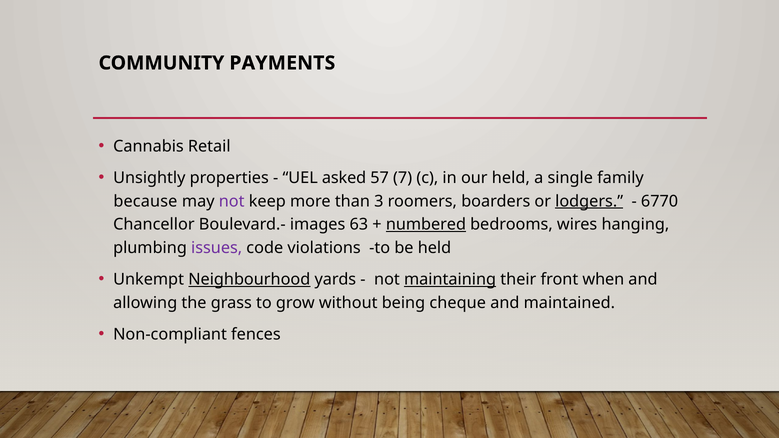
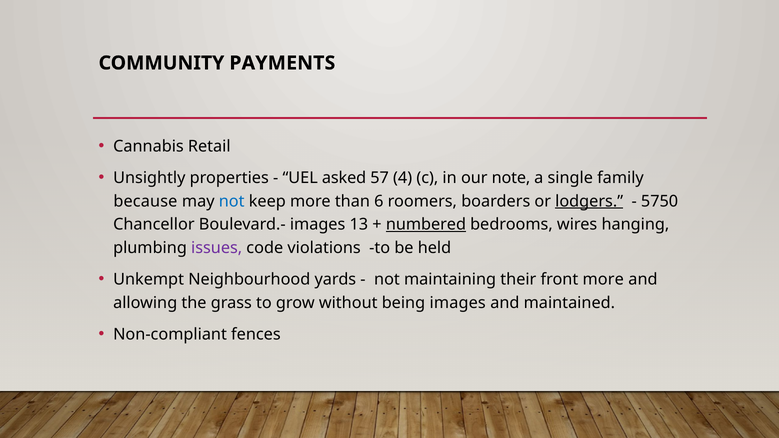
7: 7 -> 4
our held: held -> note
not at (232, 201) colour: purple -> blue
3: 3 -> 6
6770: 6770 -> 5750
63: 63 -> 13
Neighbourhood underline: present -> none
maintaining underline: present -> none
front when: when -> more
being cheque: cheque -> images
